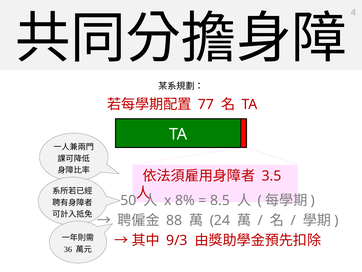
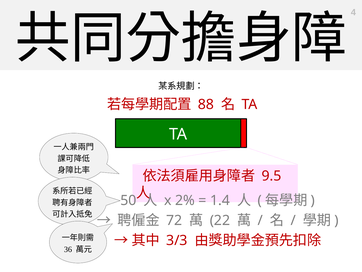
77: 77 -> 88
3.5: 3.5 -> 9.5
8%: 8% -> 2%
8.5: 8.5 -> 1.4
88: 88 -> 72
24: 24 -> 22
9/3: 9/3 -> 3/3
